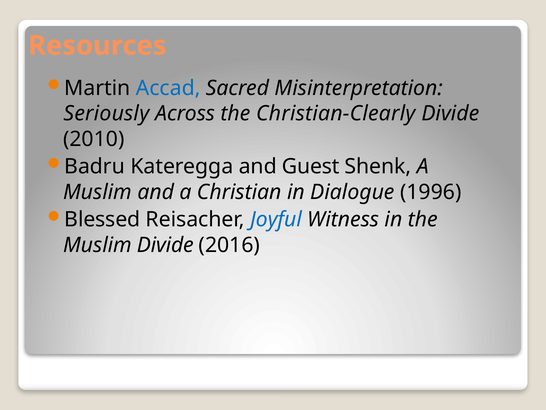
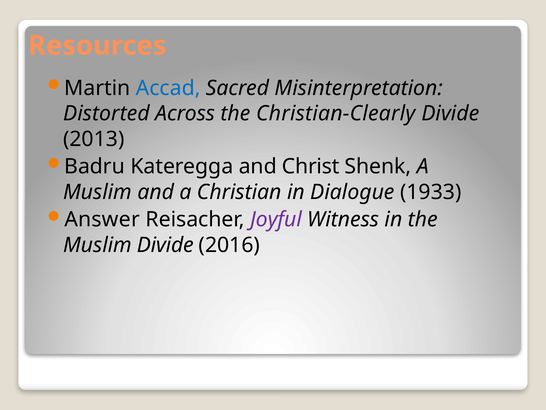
Seriously: Seriously -> Distorted
2010: 2010 -> 2013
Guest: Guest -> Christ
1996: 1996 -> 1933
Blessed: Blessed -> Answer
Joyful colour: blue -> purple
